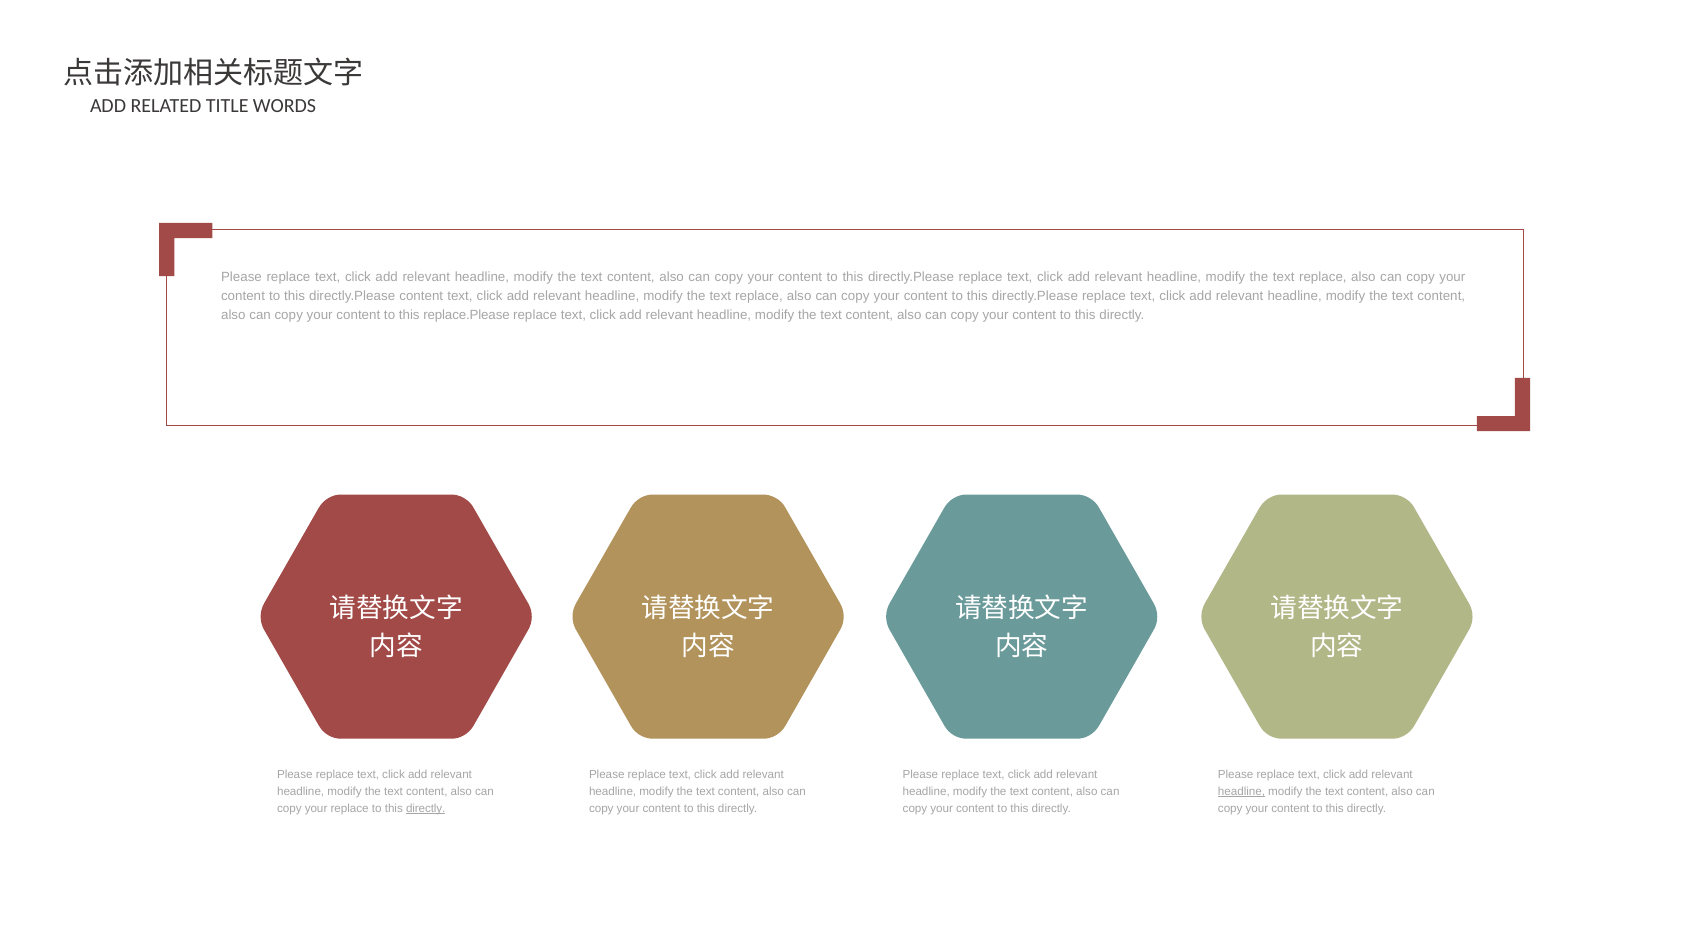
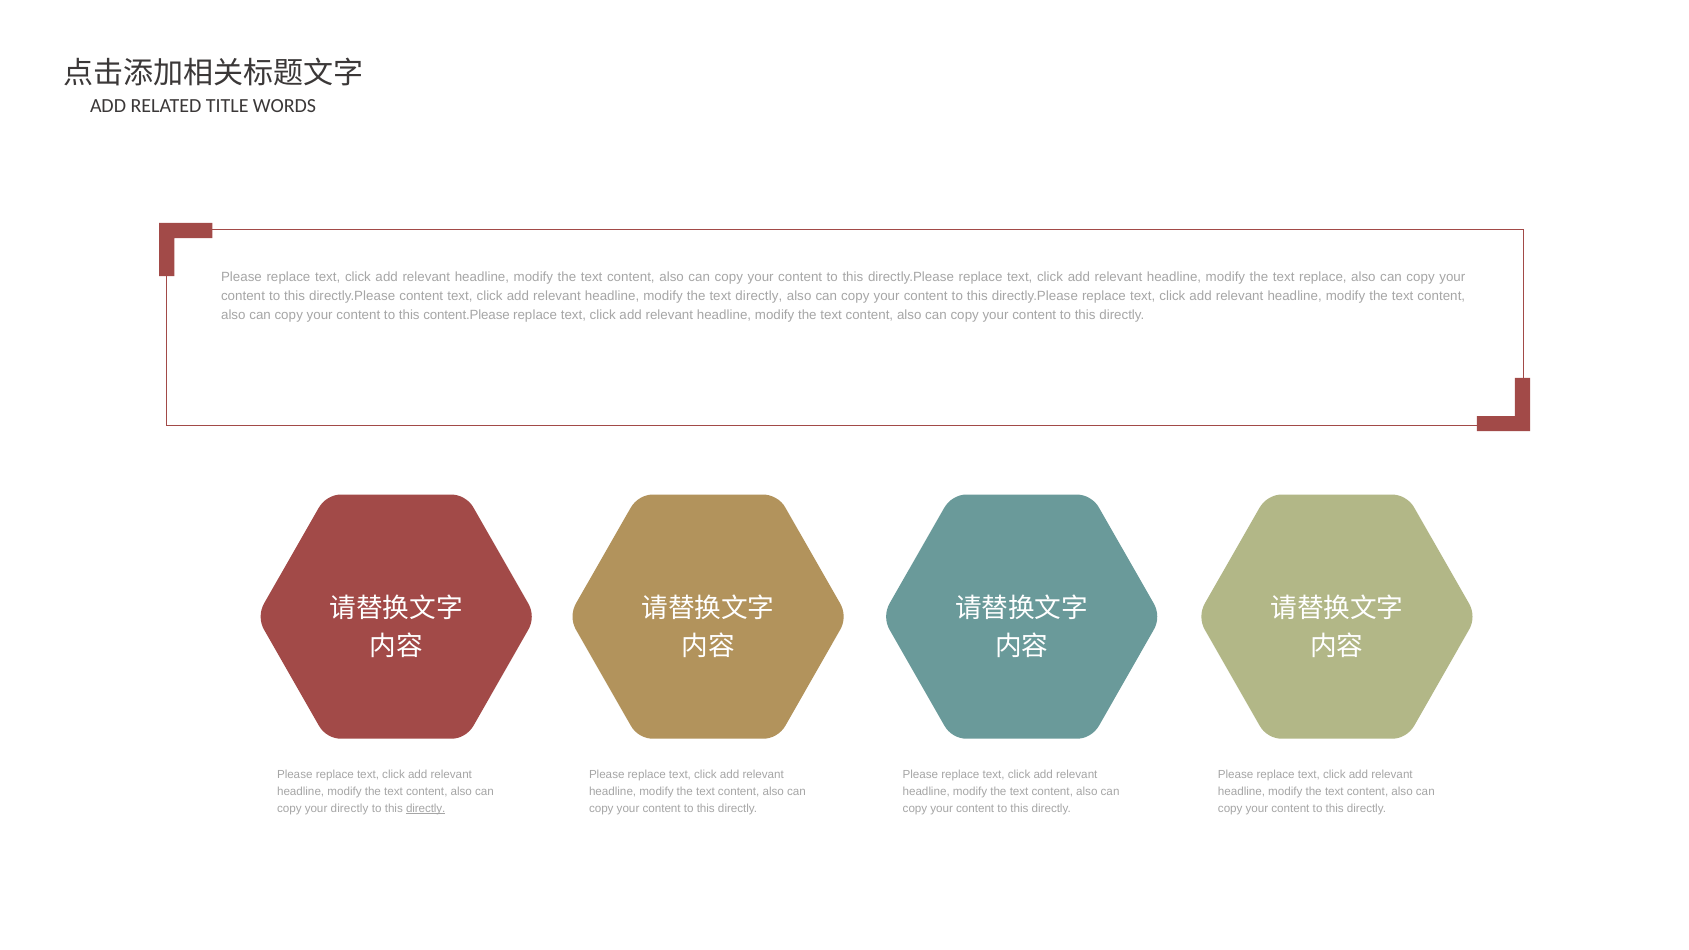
replace at (759, 296): replace -> directly
replace.Please: replace.Please -> content.Please
headline at (1241, 792) underline: present -> none
your replace: replace -> directly
